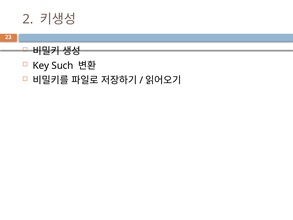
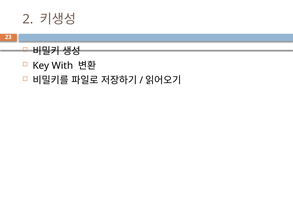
Such: Such -> With
